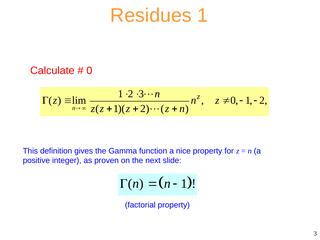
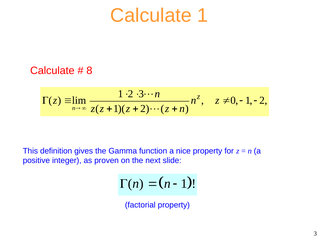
Residues at (151, 16): Residues -> Calculate
0 at (89, 71): 0 -> 8
